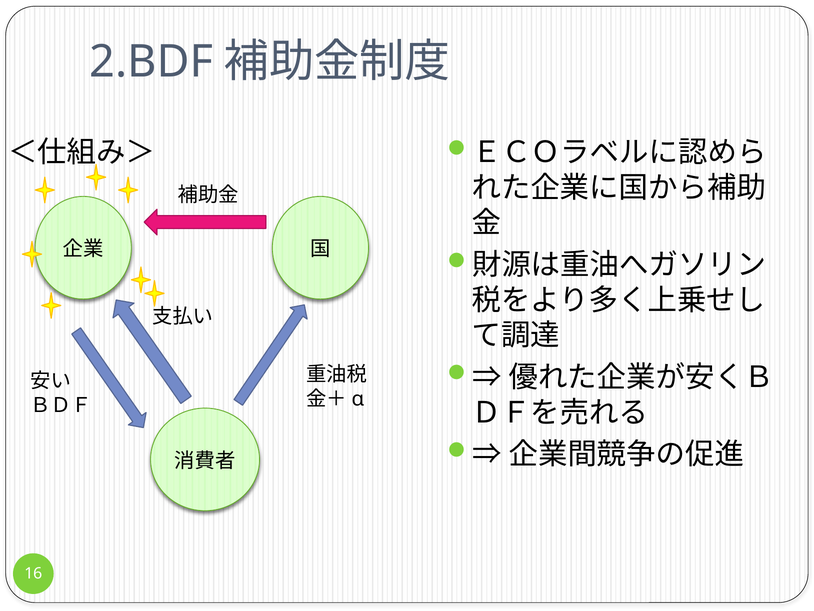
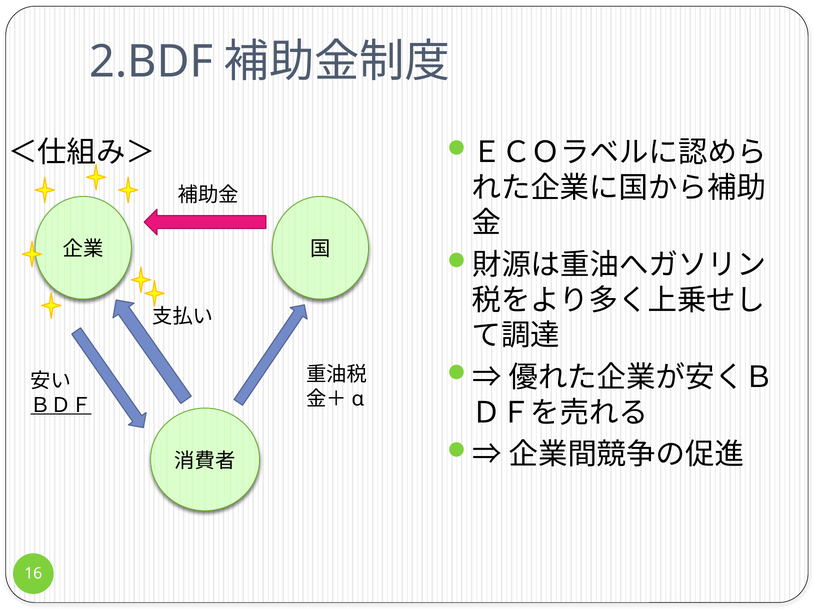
ＢＤＦ underline: none -> present
